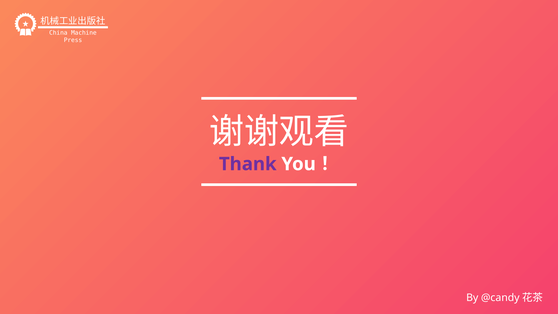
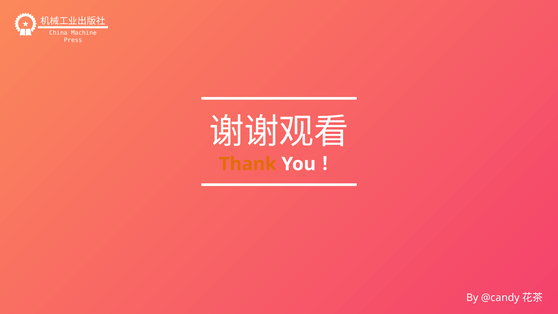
Thank colour: purple -> orange
